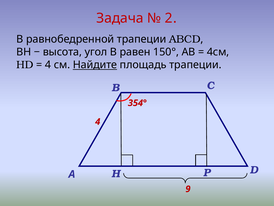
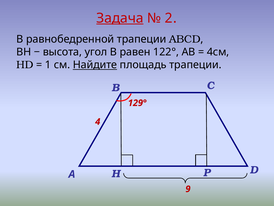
Задача underline: none -> present
150°: 150° -> 122°
4 at (48, 65): 4 -> 1
354°: 354° -> 129°
